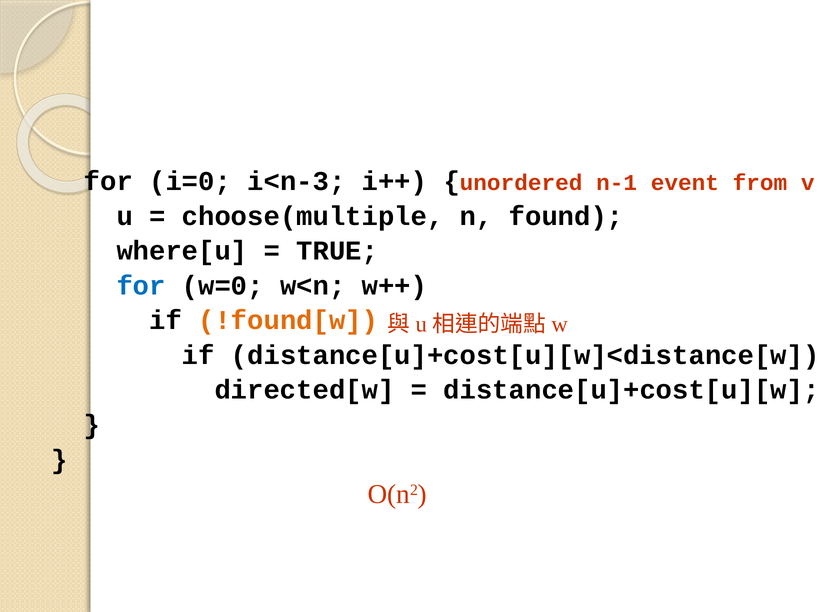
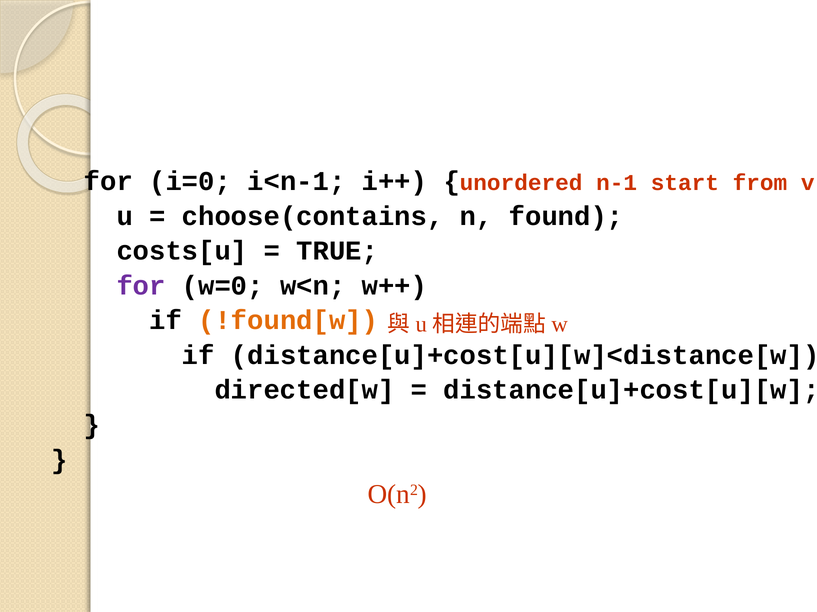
i<n-3: i<n-3 -> i<n-1
event: event -> start
choose(multiple: choose(multiple -> choose(contains
where[u: where[u -> costs[u
for at (141, 286) colour: blue -> purple
